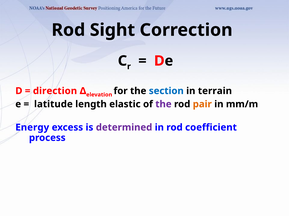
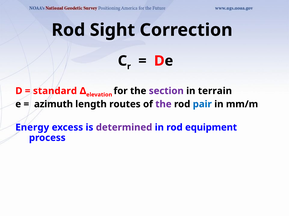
direction: direction -> standard
section colour: blue -> purple
latitude: latitude -> azimuth
elastic: elastic -> routes
pair colour: orange -> blue
coefficient: coefficient -> equipment
